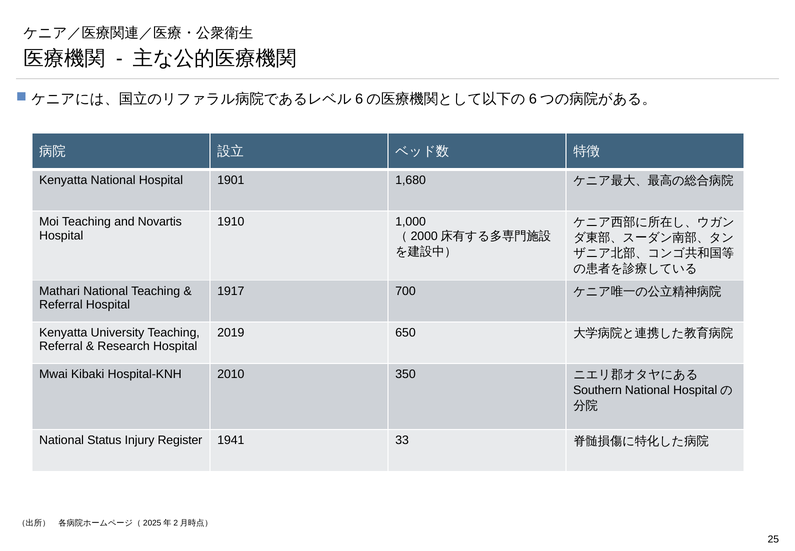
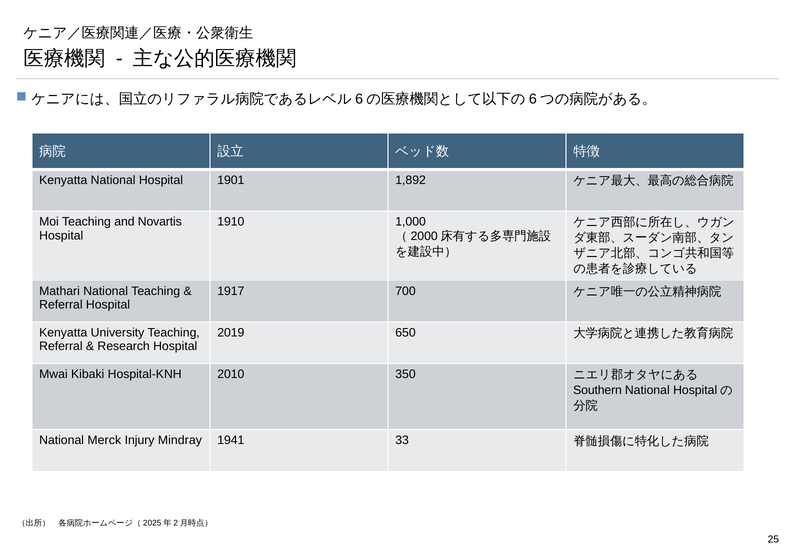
1,680: 1,680 -> 1,892
Status: Status -> Merck
Register: Register -> Mindray
